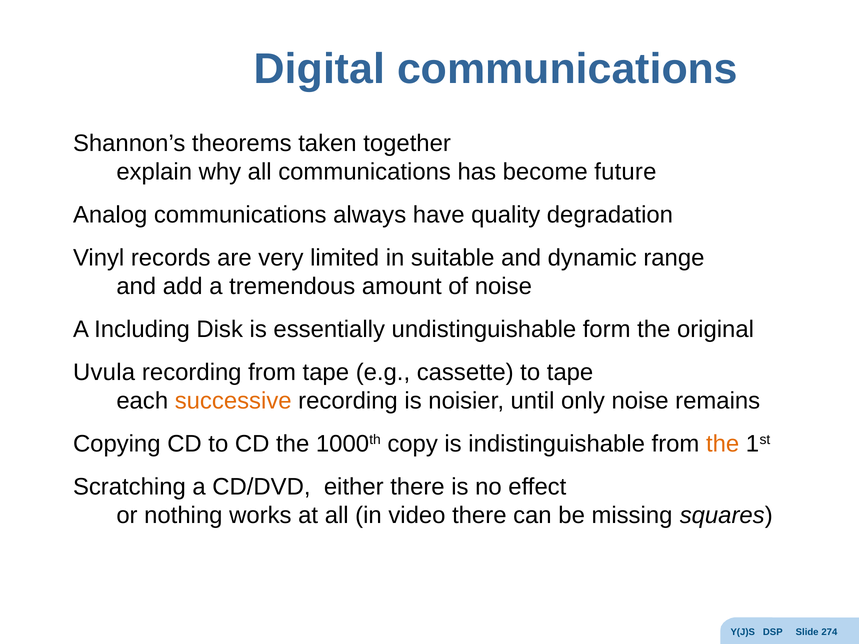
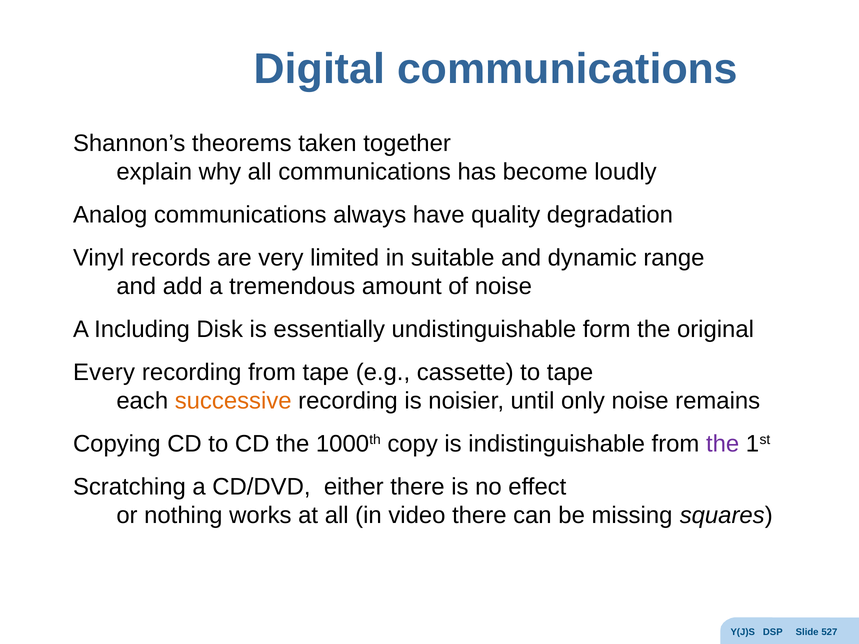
future: future -> loudly
Uvula: Uvula -> Every
the at (723, 444) colour: orange -> purple
274: 274 -> 527
